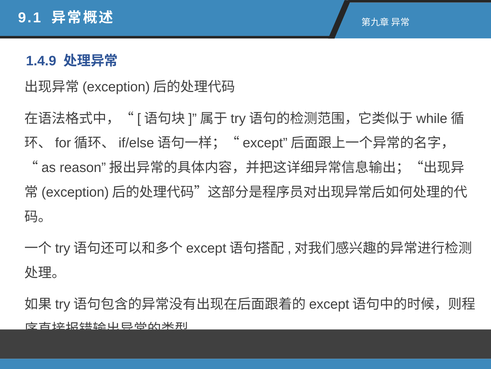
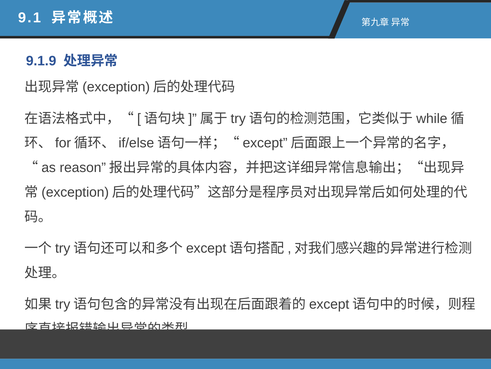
1.4.9: 1.4.9 -> 9.1.9
